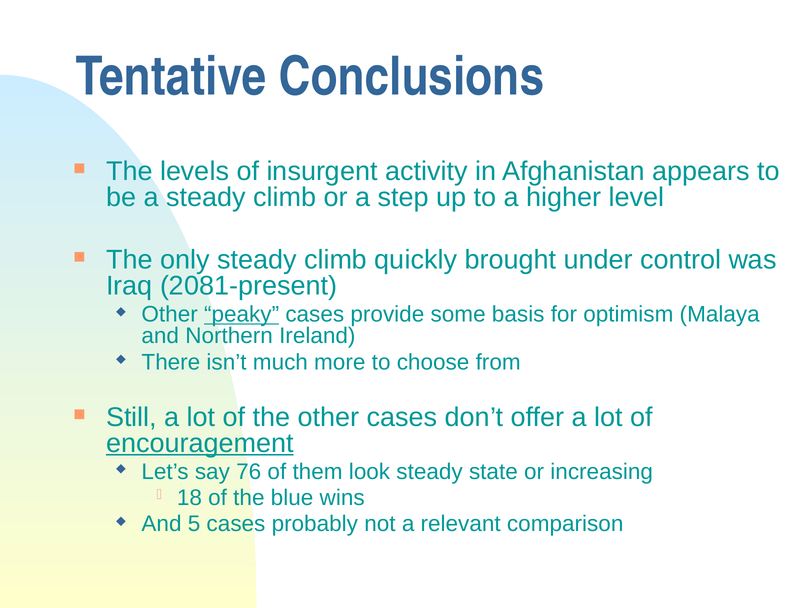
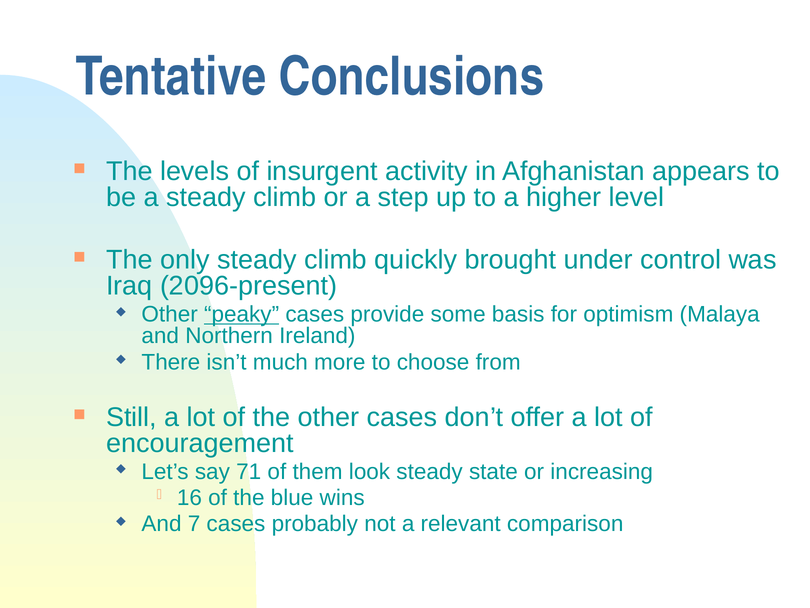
2081-present: 2081-present -> 2096-present
encouragement underline: present -> none
76: 76 -> 71
18: 18 -> 16
5: 5 -> 7
